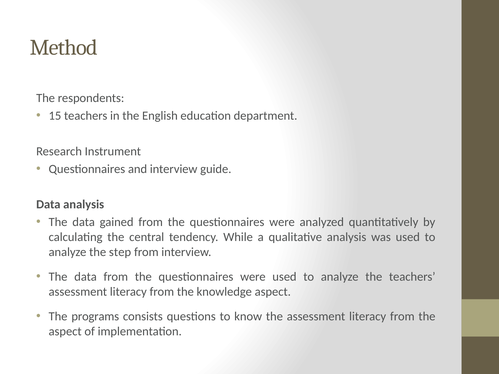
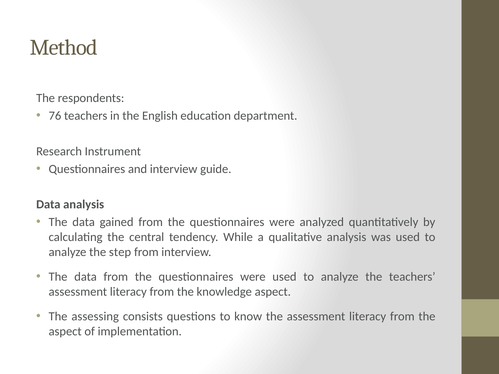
15: 15 -> 76
programs: programs -> assessing
